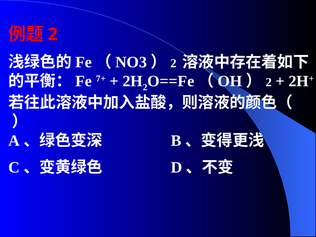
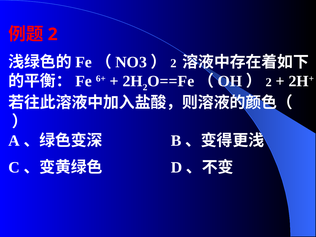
7+: 7+ -> 6+
